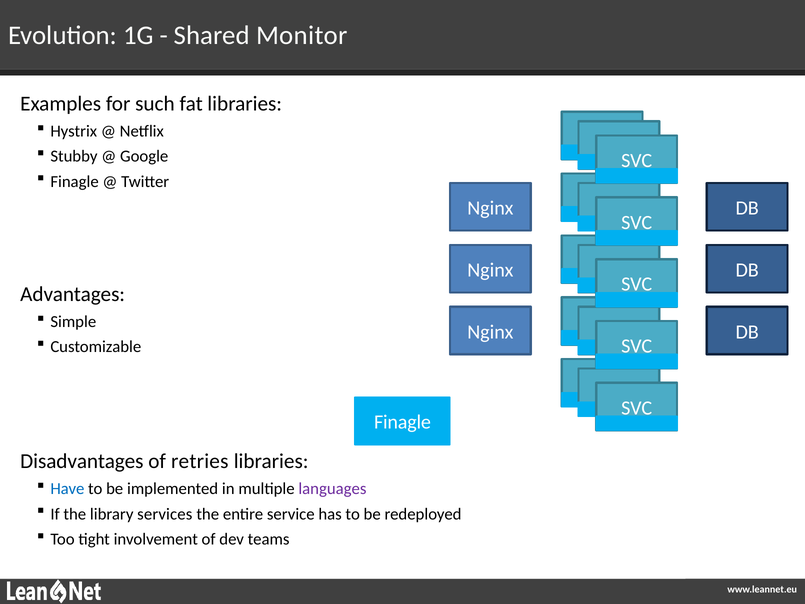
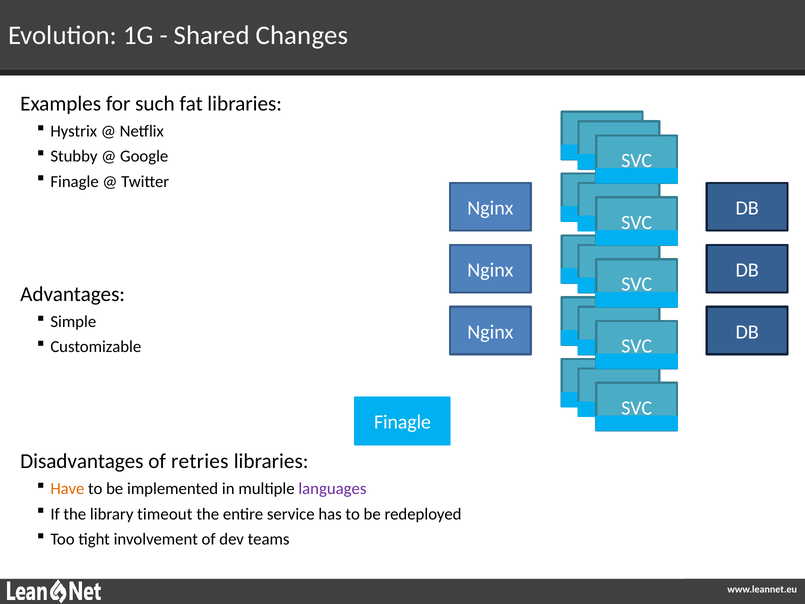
Monitor: Monitor -> Changes
Have colour: blue -> orange
services: services -> timeout
